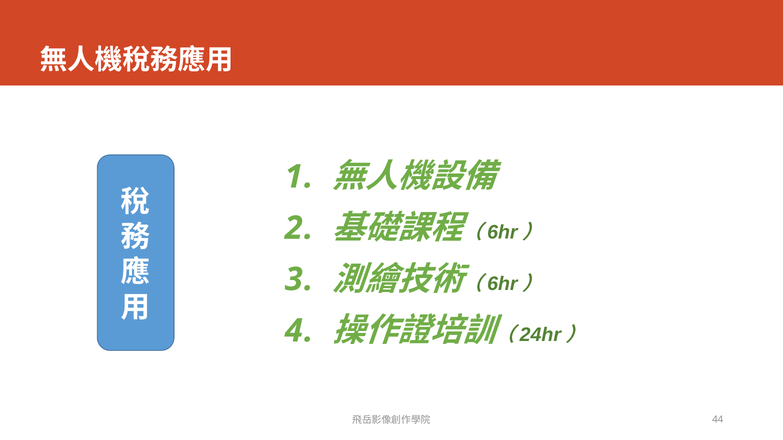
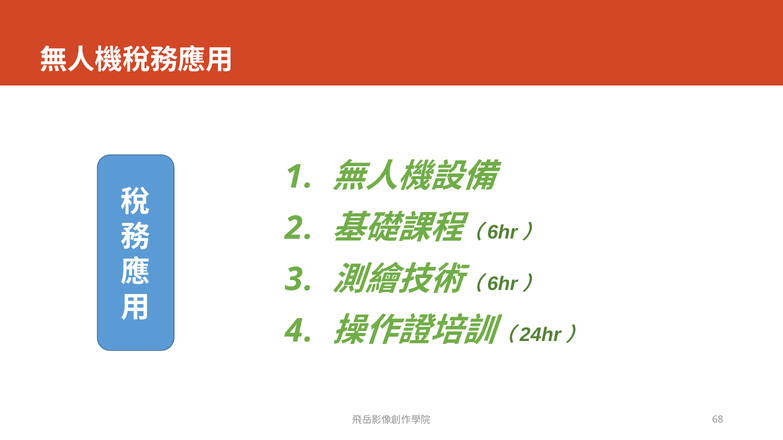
44: 44 -> 68
